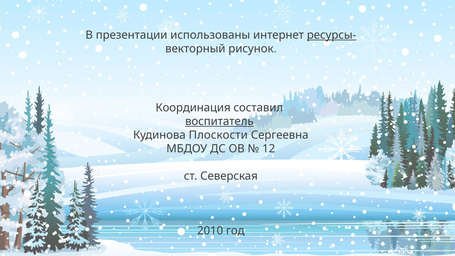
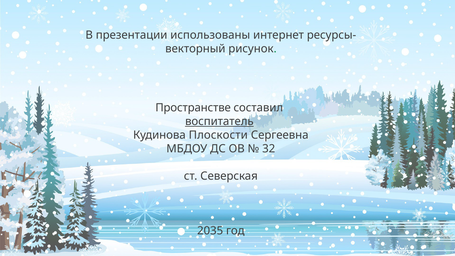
ресурсы- underline: present -> none
Координация: Координация -> Пространстве
12: 12 -> 32
2010: 2010 -> 2035
